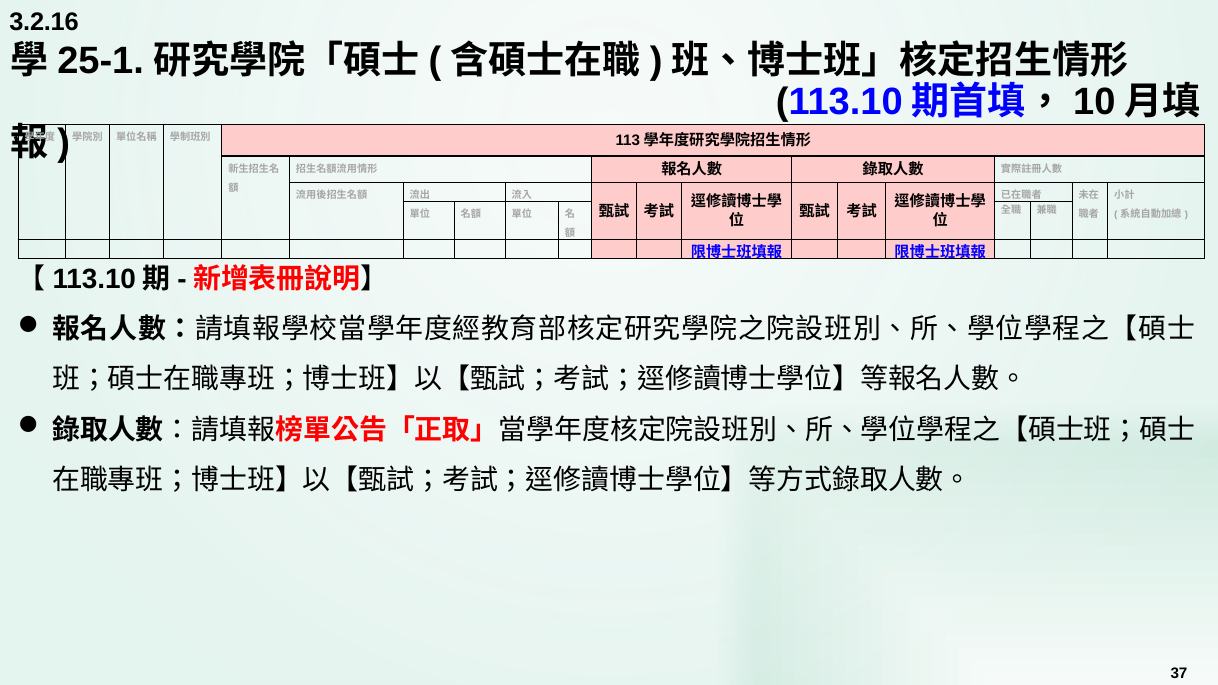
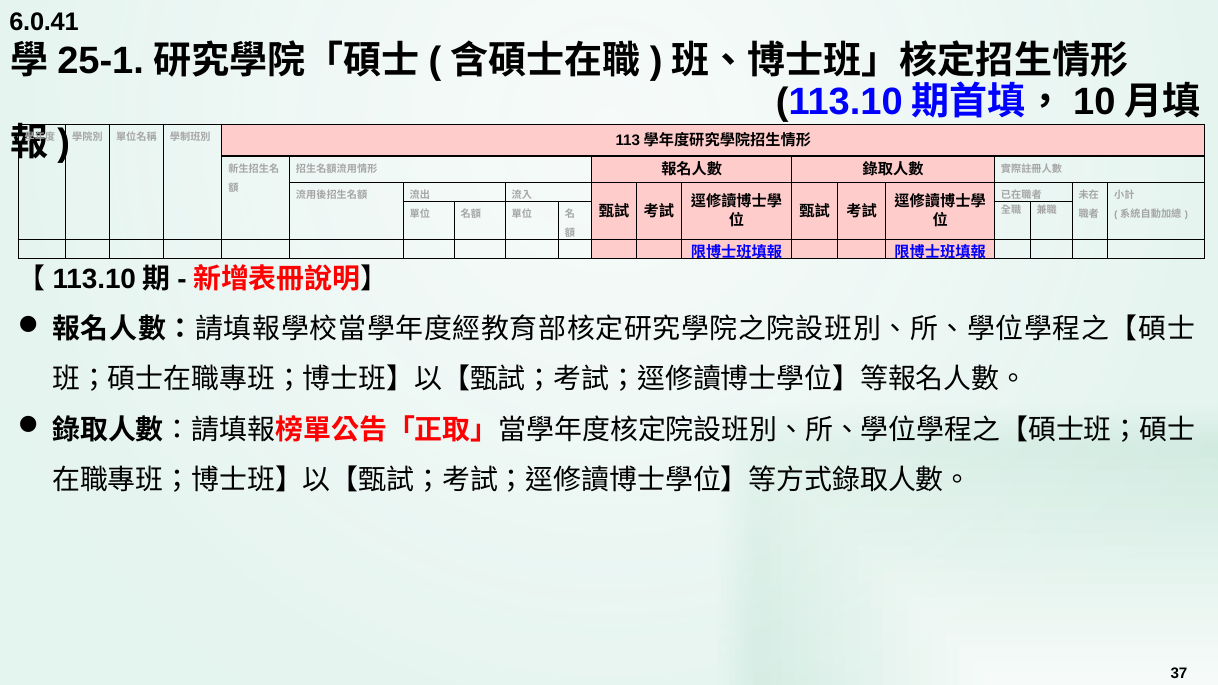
3.2.16: 3.2.16 -> 6.0.41
